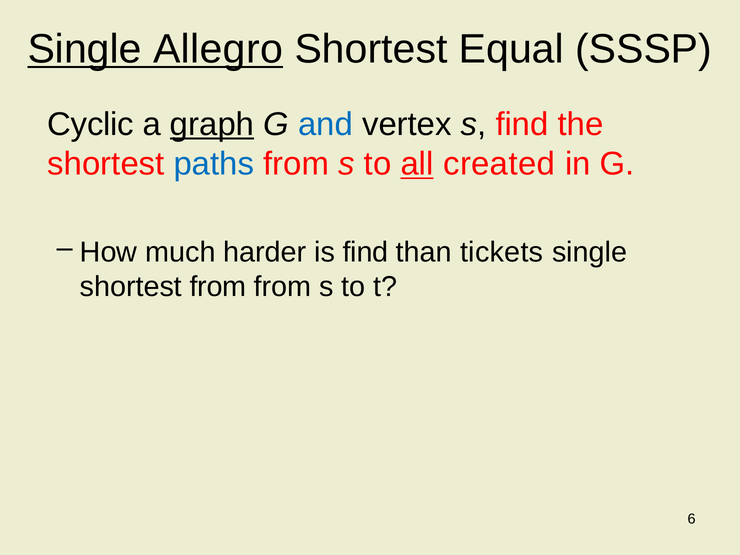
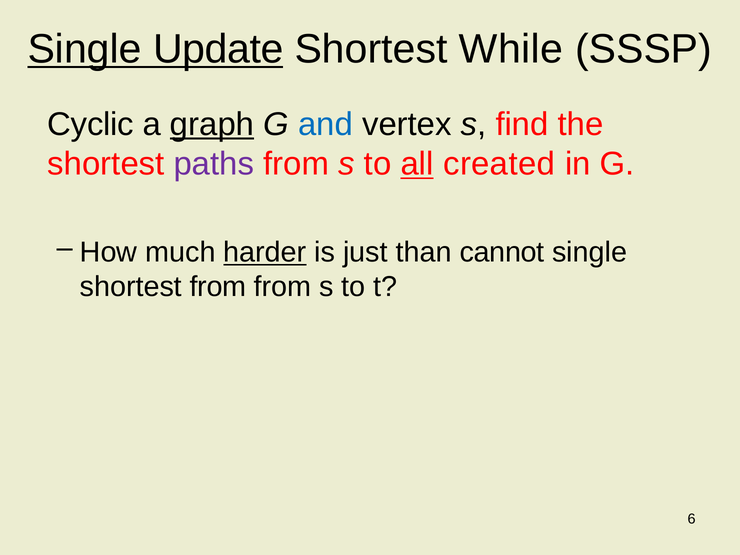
Allegro: Allegro -> Update
Equal: Equal -> While
paths colour: blue -> purple
harder underline: none -> present
is find: find -> just
tickets: tickets -> cannot
